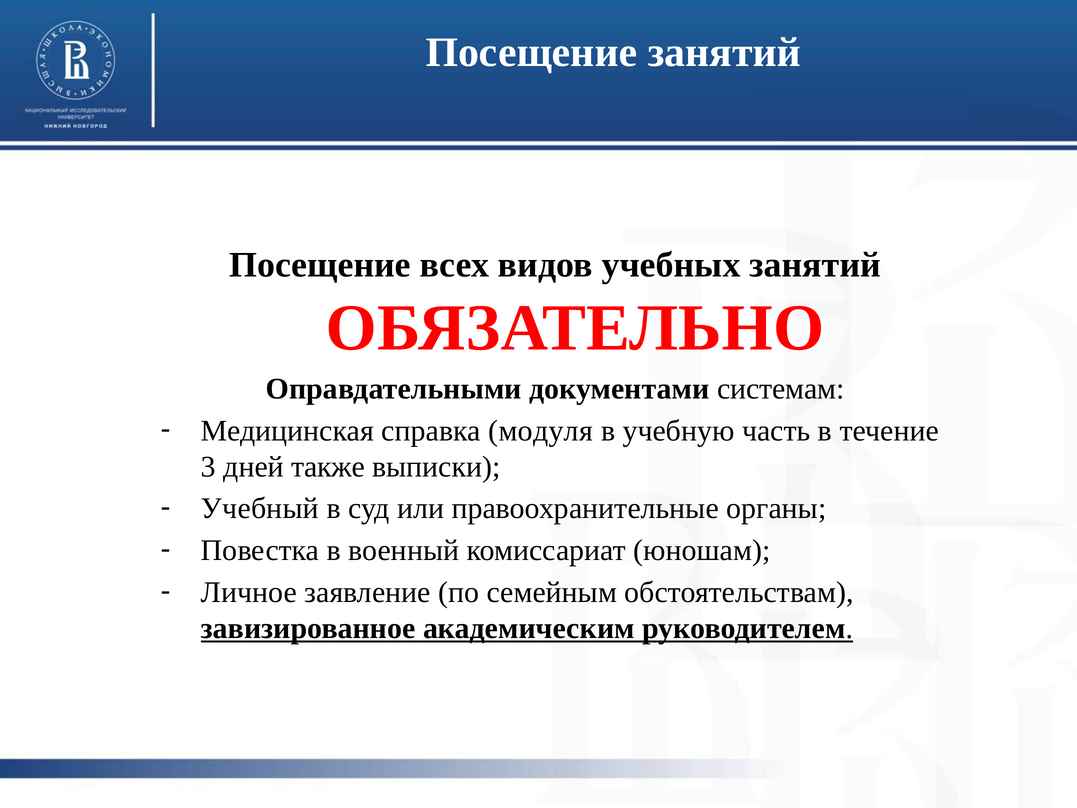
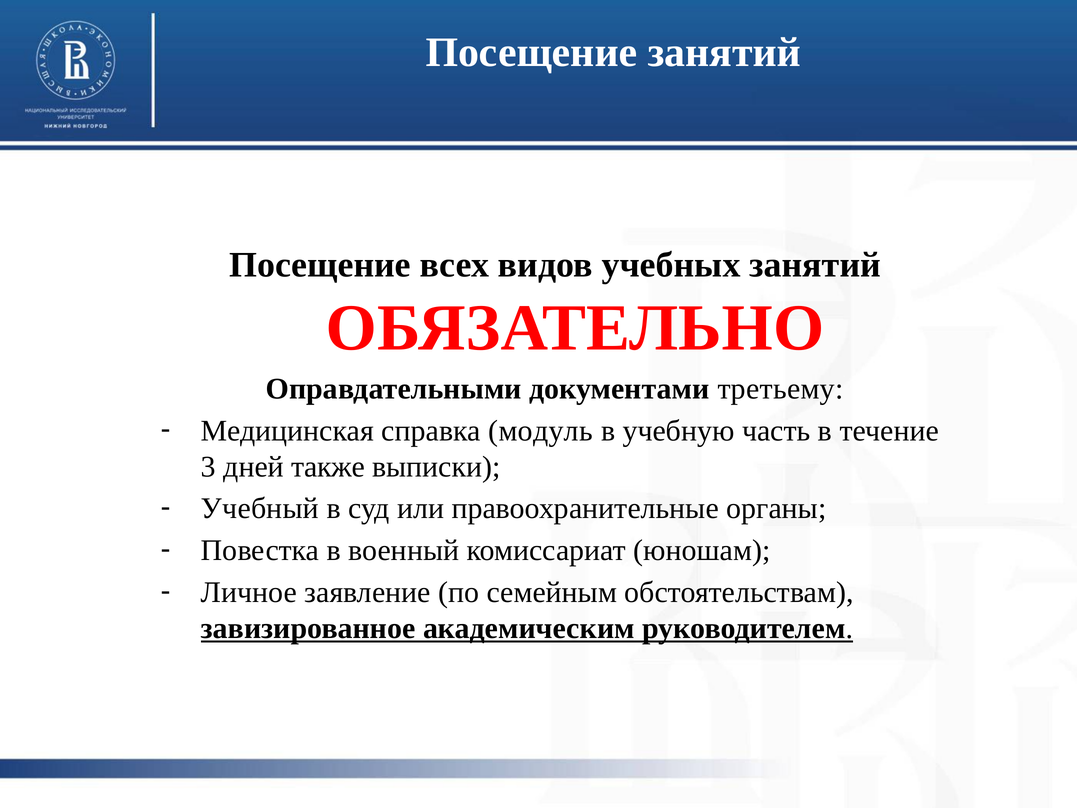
системам: системам -> третьему
модуля: модуля -> модуль
